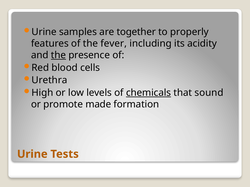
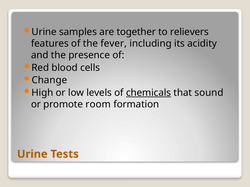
properly: properly -> relievers
the at (58, 55) underline: present -> none
Urethra: Urethra -> Change
made: made -> room
